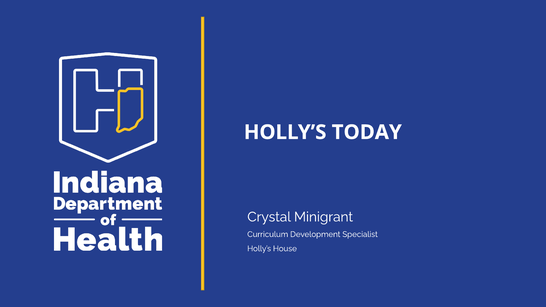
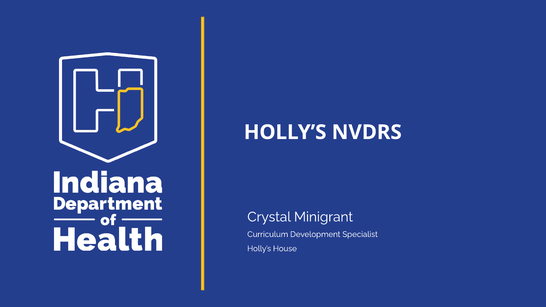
TODAY: TODAY -> NVDRS
